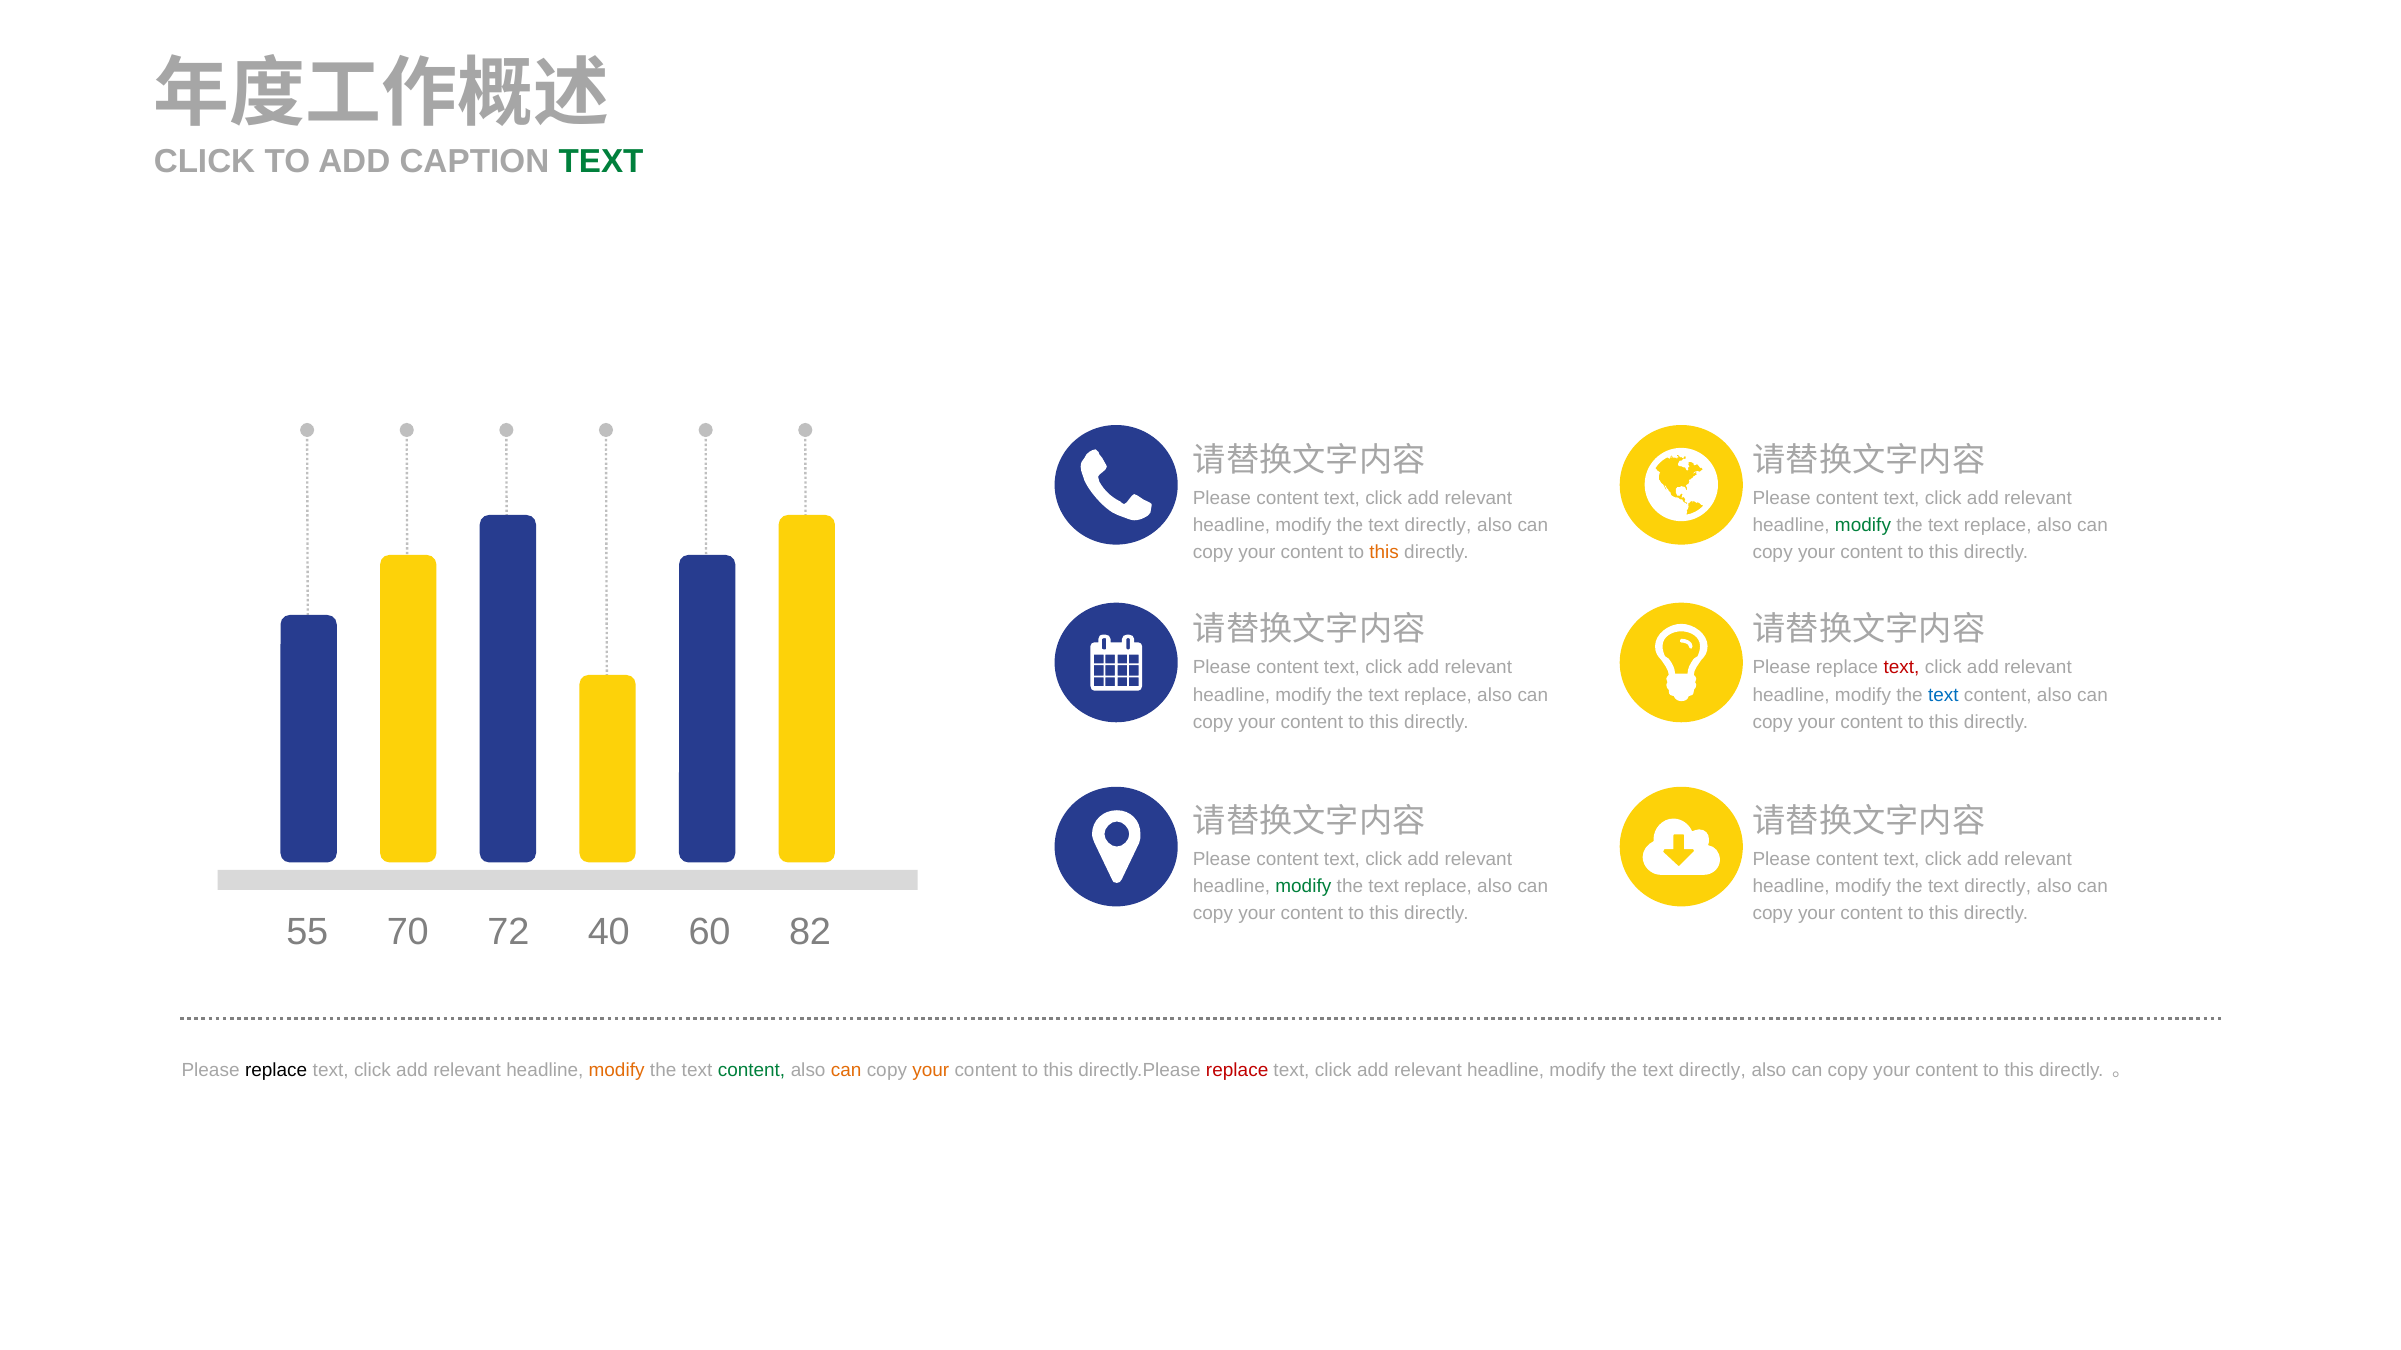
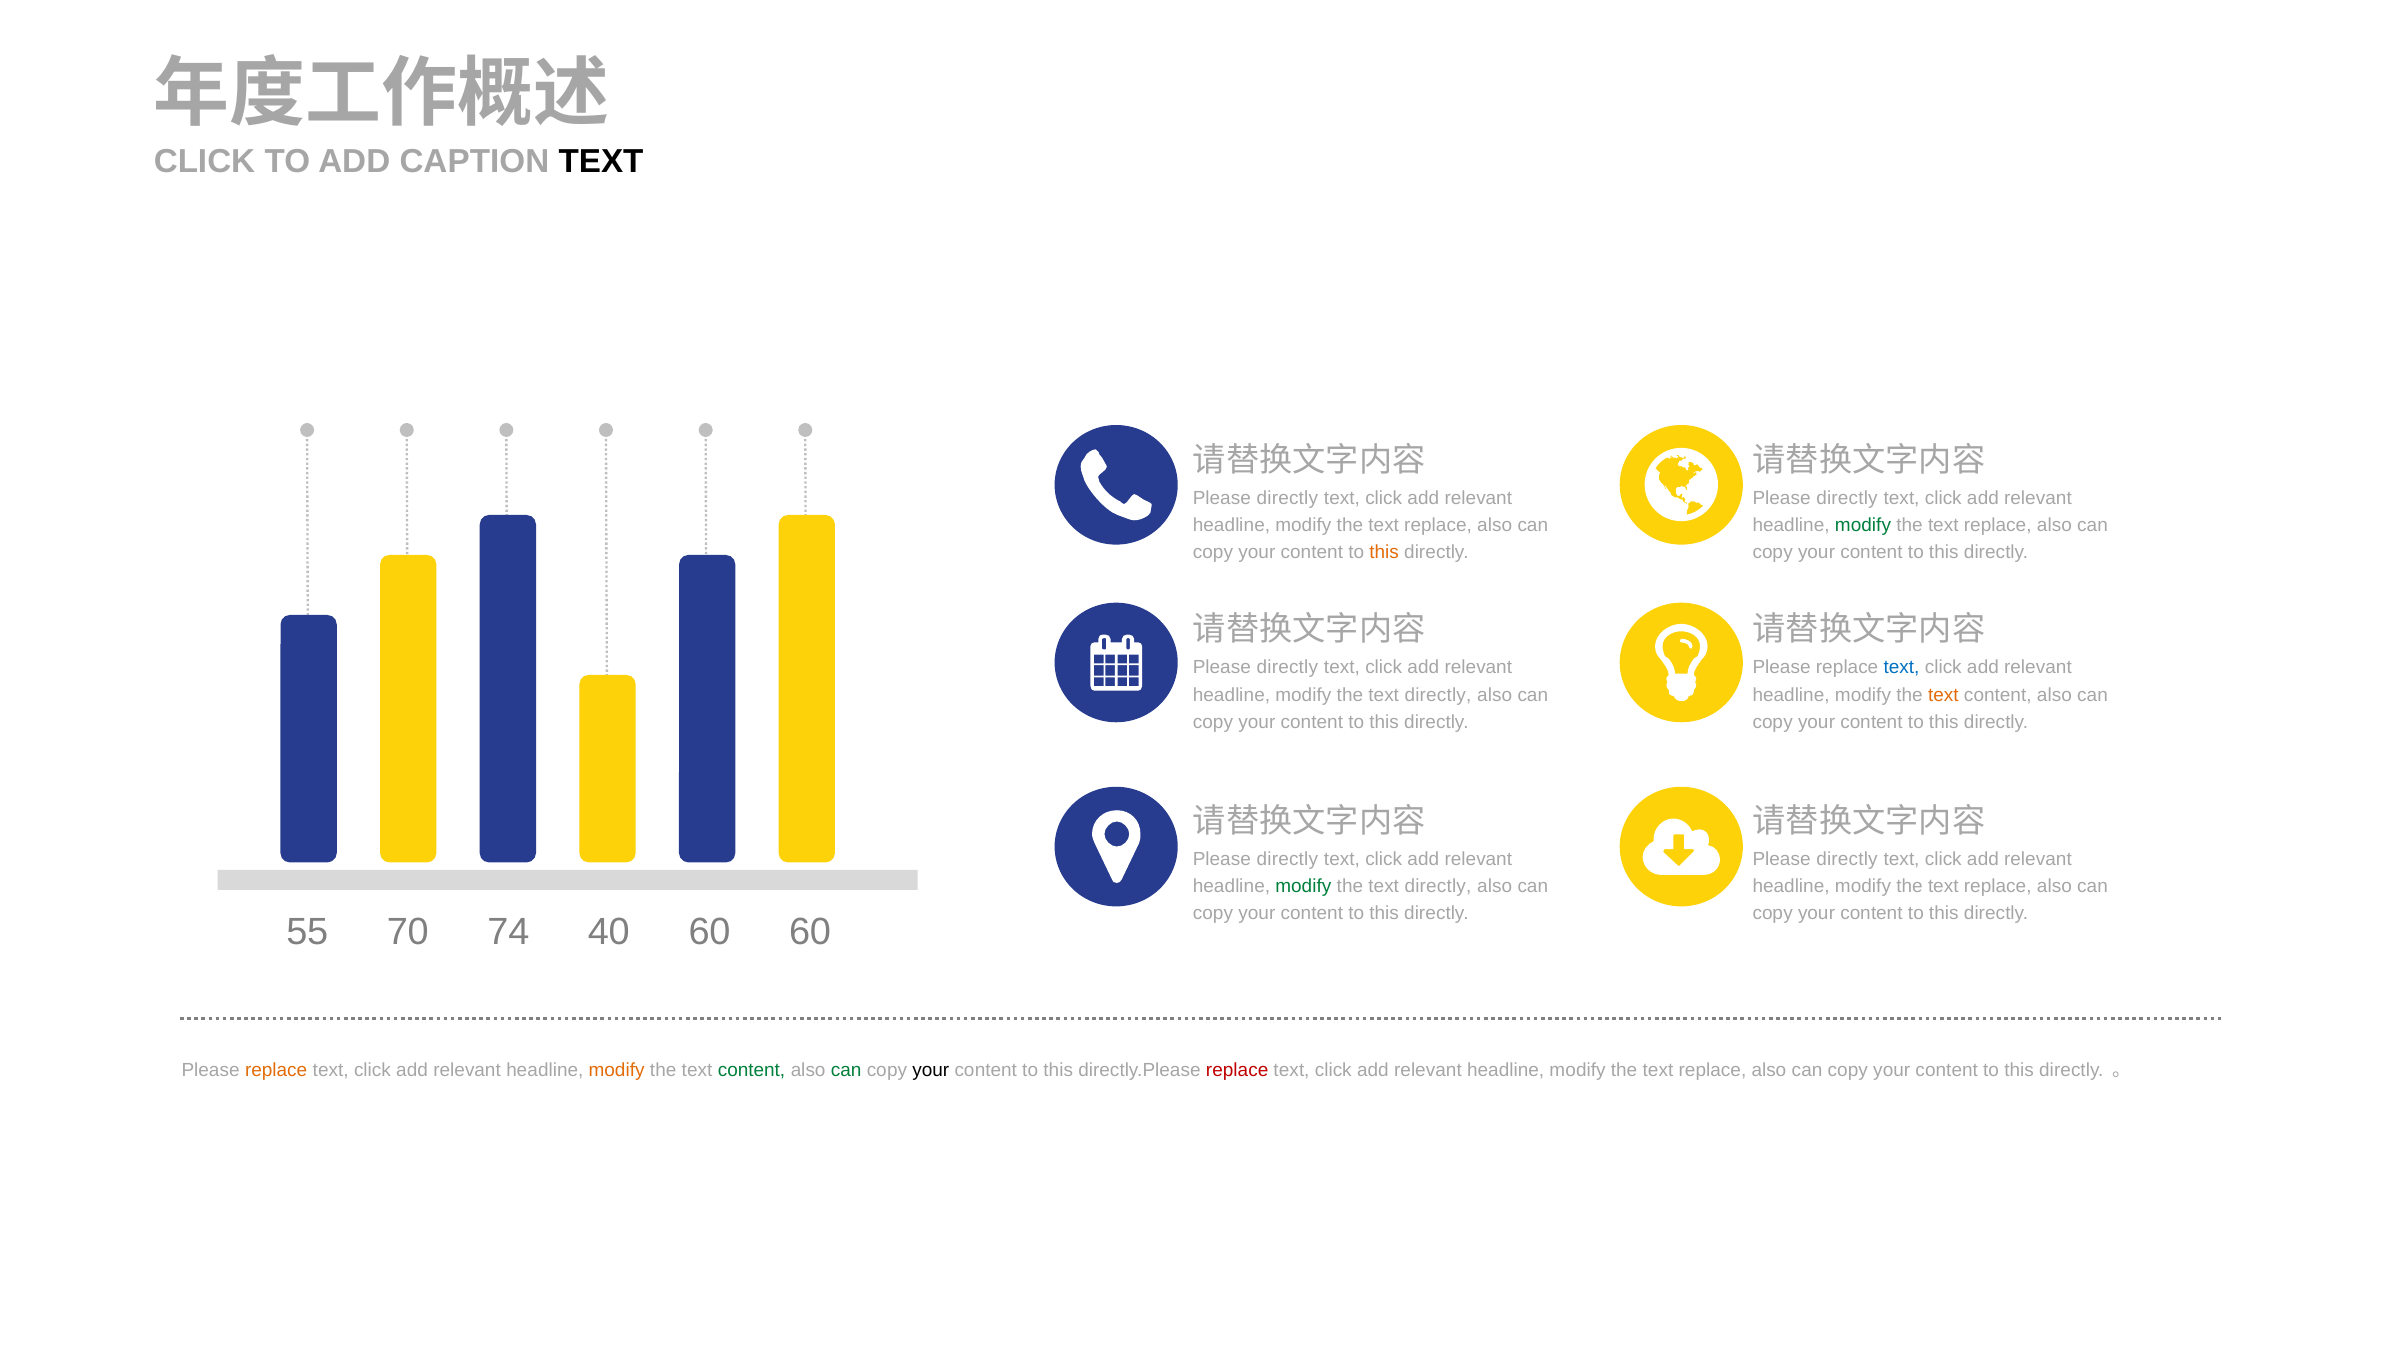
TEXT at (601, 161) colour: green -> black
content at (1287, 498): content -> directly
content at (1847, 498): content -> directly
directly at (1438, 526): directly -> replace
content at (1287, 668): content -> directly
text at (1902, 668) colour: red -> blue
replace at (1438, 695): replace -> directly
text at (1943, 695) colour: blue -> orange
content at (1287, 859): content -> directly
content at (1847, 859): content -> directly
replace at (1438, 887): replace -> directly
directly at (1998, 887): directly -> replace
72: 72 -> 74
60 82: 82 -> 60
replace at (276, 1071) colour: black -> orange
can at (846, 1071) colour: orange -> green
your at (931, 1071) colour: orange -> black
directly at (1712, 1071): directly -> replace
